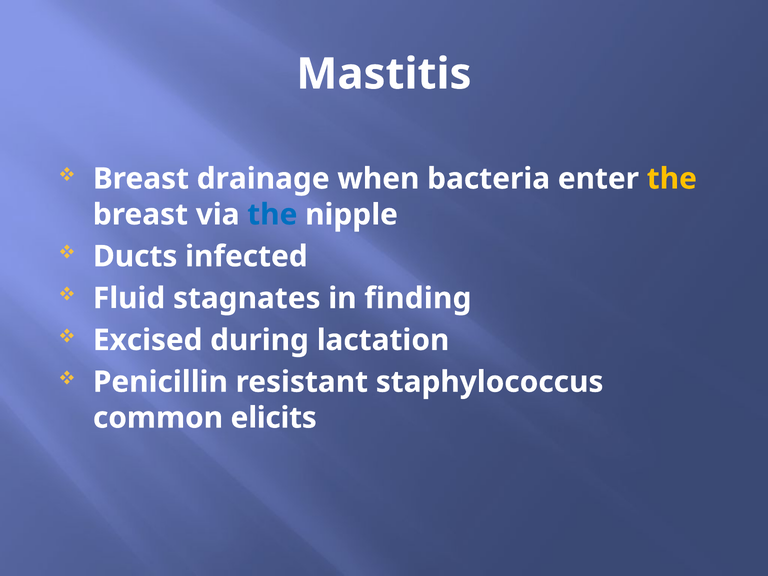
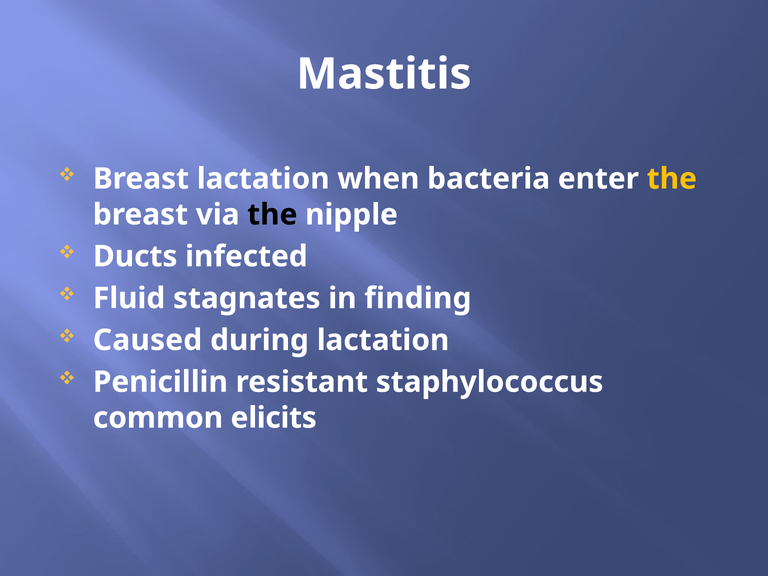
Breast drainage: drainage -> lactation
the at (272, 215) colour: blue -> black
Excised: Excised -> Caused
